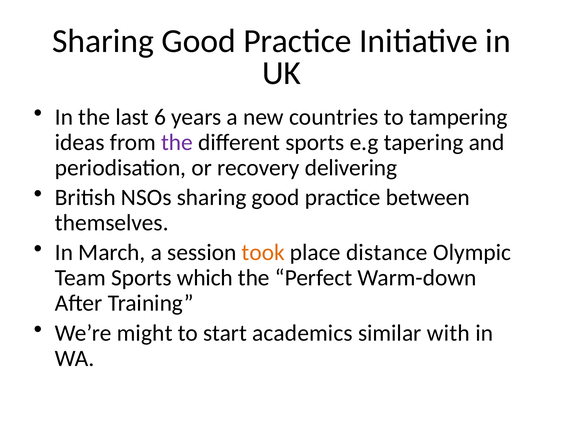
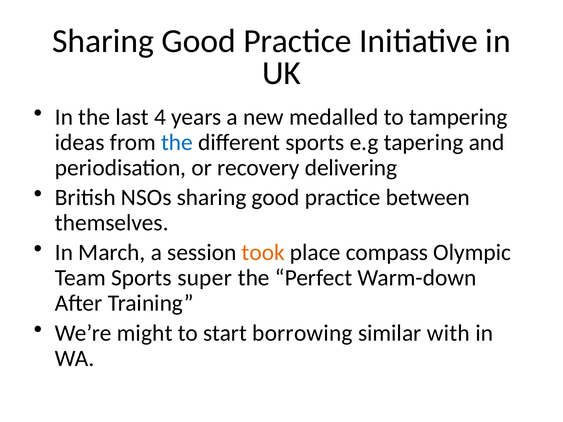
6: 6 -> 4
countries: countries -> medalled
the at (177, 142) colour: purple -> blue
distance: distance -> compass
which: which -> super
academics: academics -> borrowing
